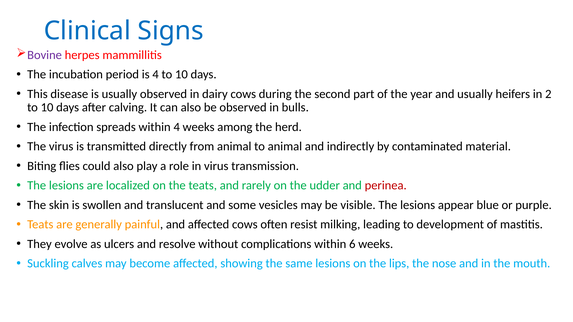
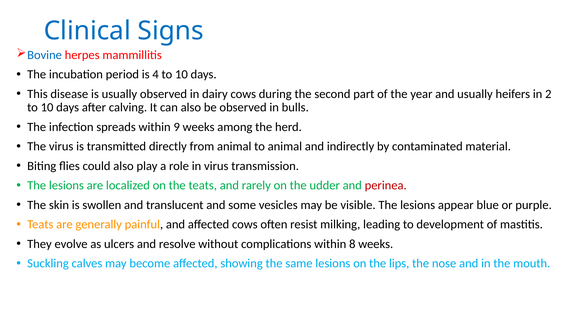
Bovine colour: purple -> blue
within 4: 4 -> 9
6: 6 -> 8
